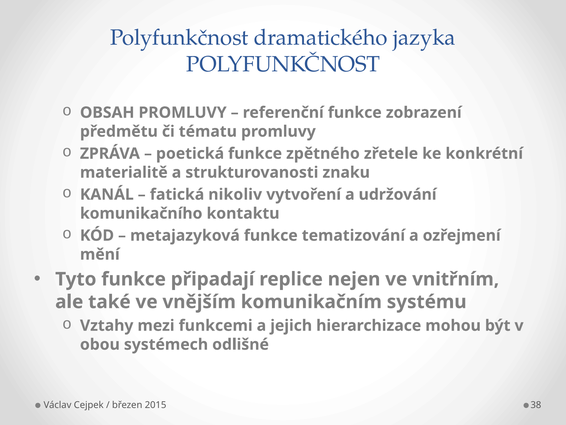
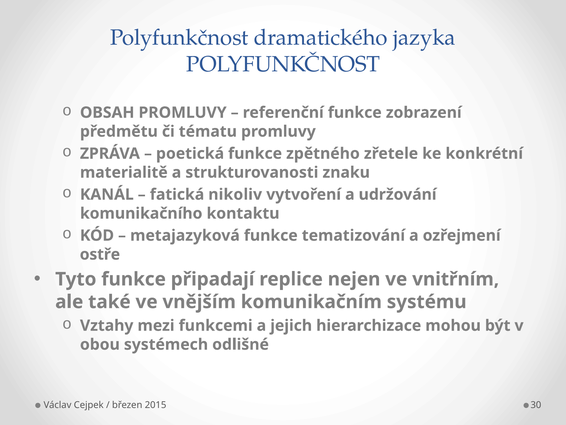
mění: mění -> ostře
38: 38 -> 30
